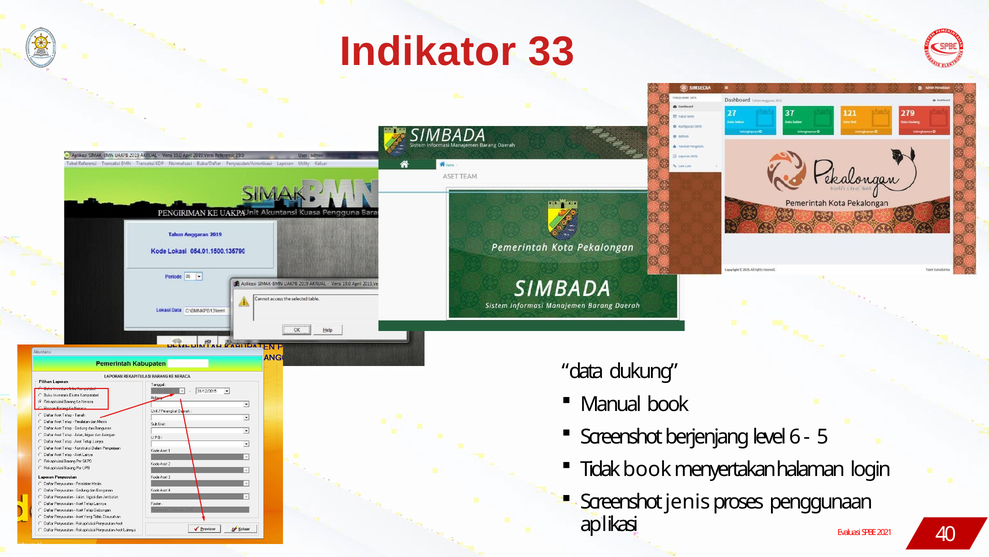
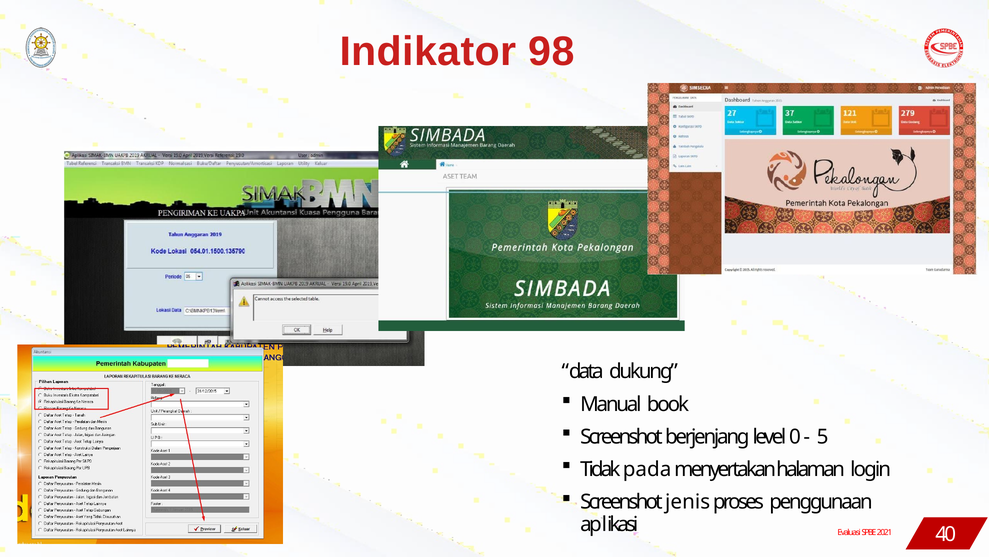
33: 33 -> 98
6: 6 -> 0
Tidak book: book -> pada
